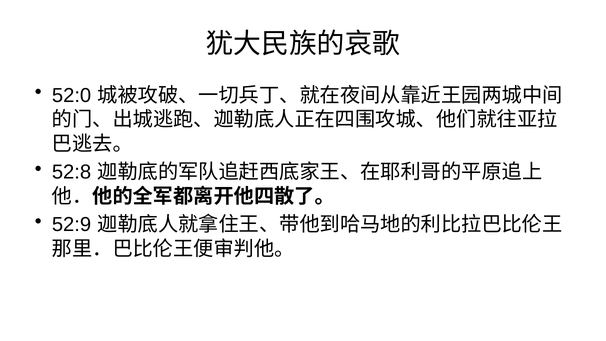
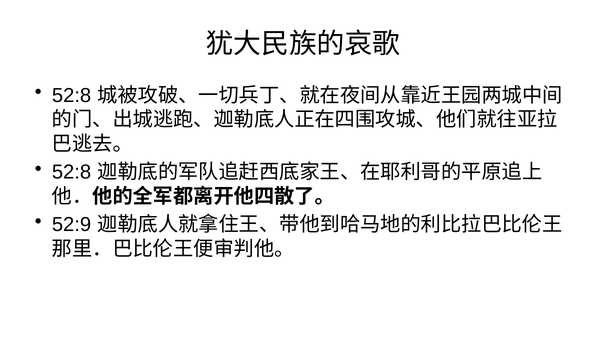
52:0 at (72, 95): 52:0 -> 52:8
